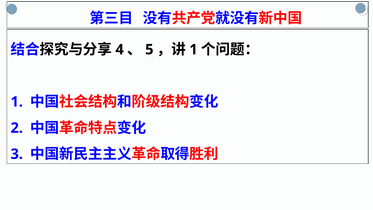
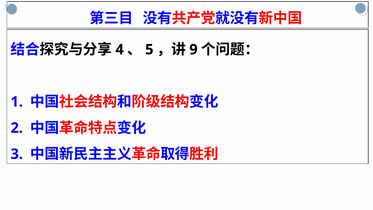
1 at (193, 49): 1 -> 9
